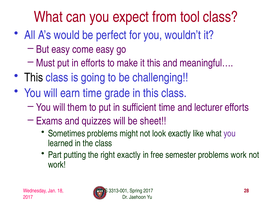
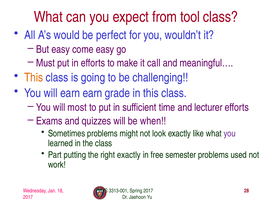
it this: this -> call
This at (34, 78) colour: black -> orange
earn time: time -> earn
them: them -> most
sheet: sheet -> when
problems work: work -> used
